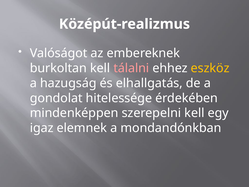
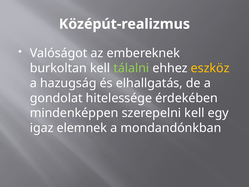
tálalni colour: pink -> light green
